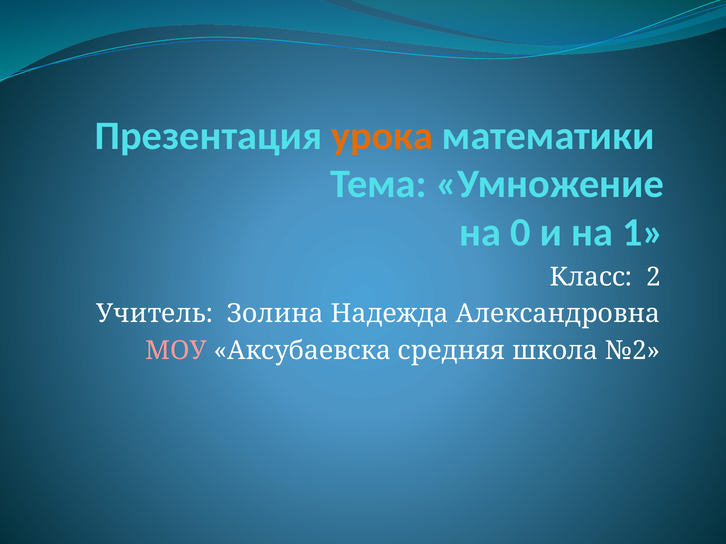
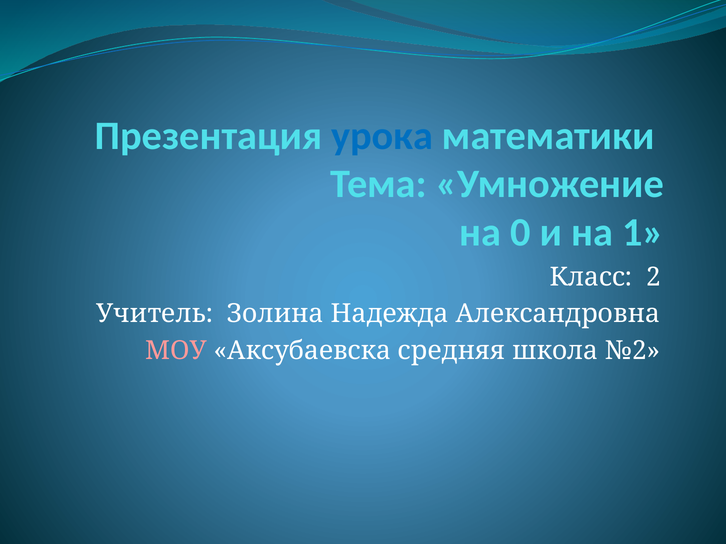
урока colour: orange -> blue
